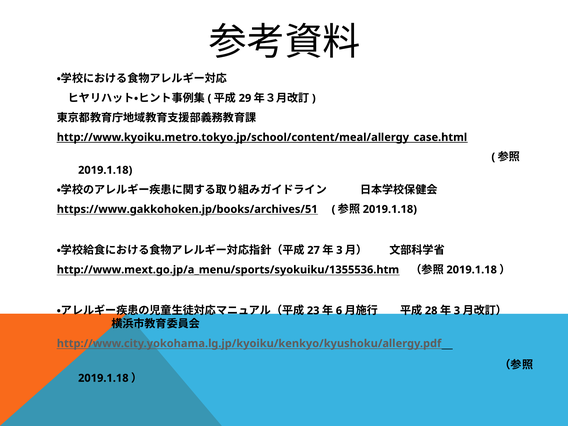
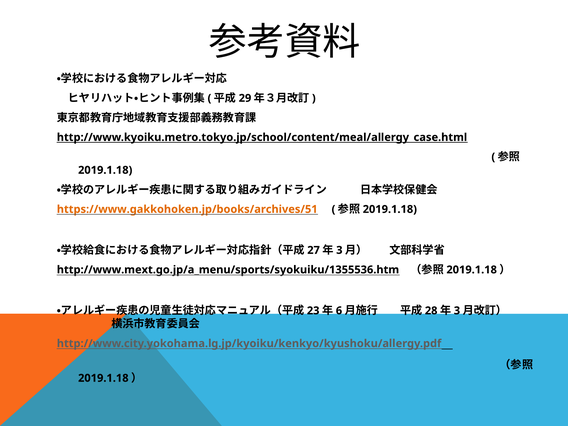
https://www.gakkohoken.jp/books/archives/51 colour: black -> orange
